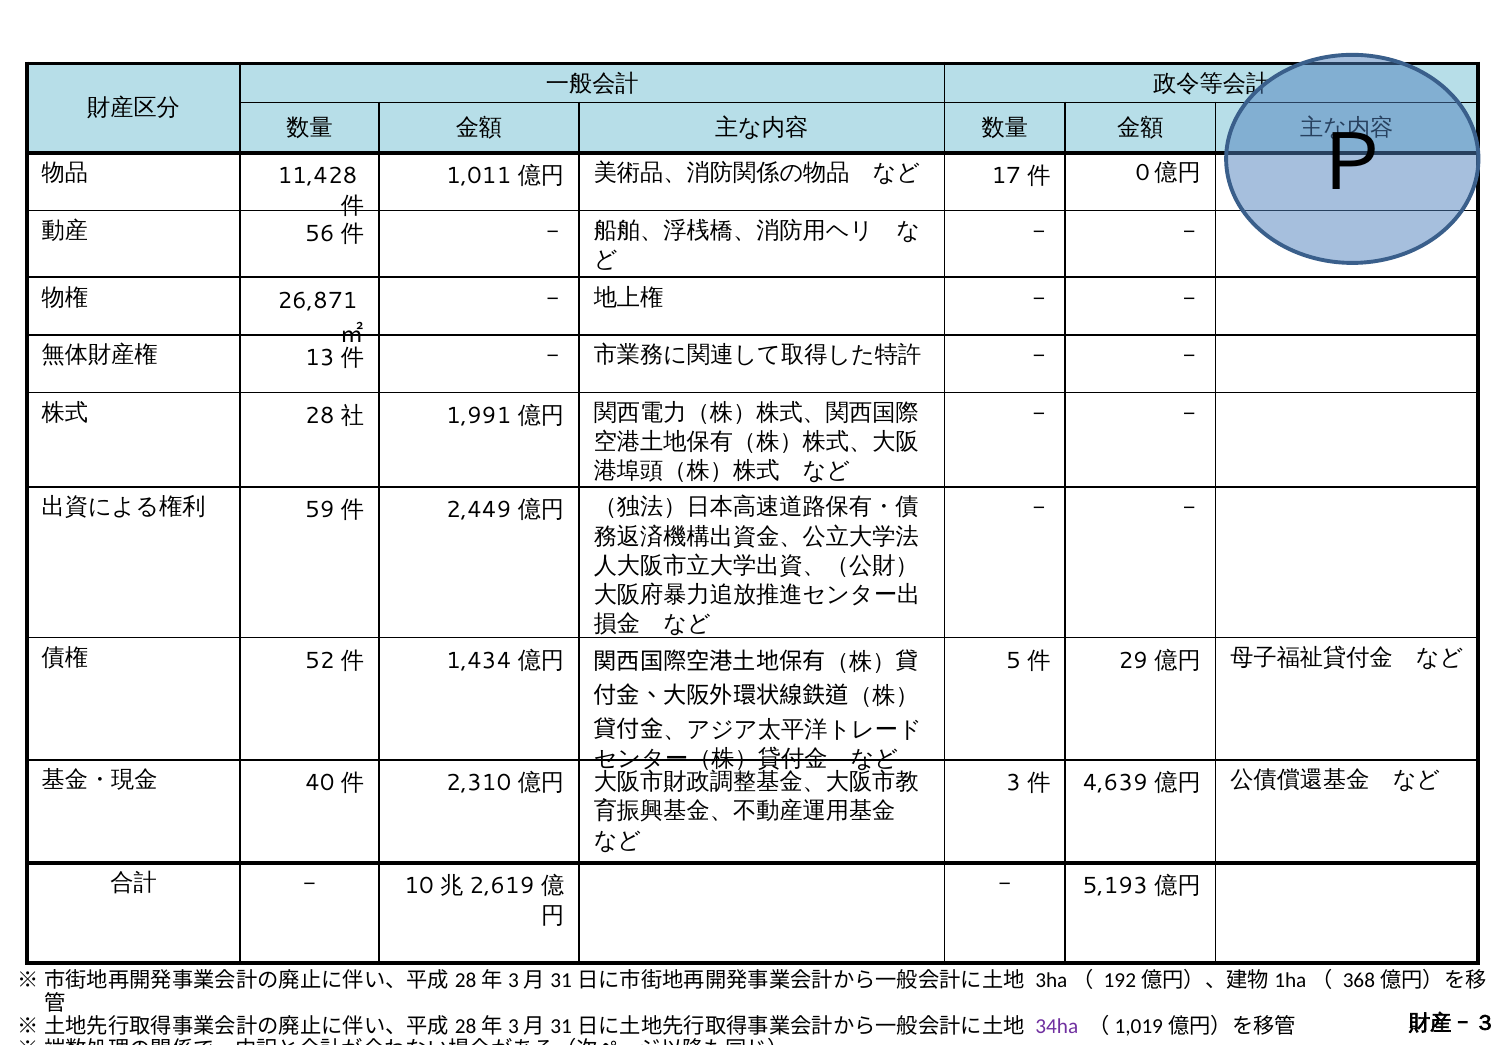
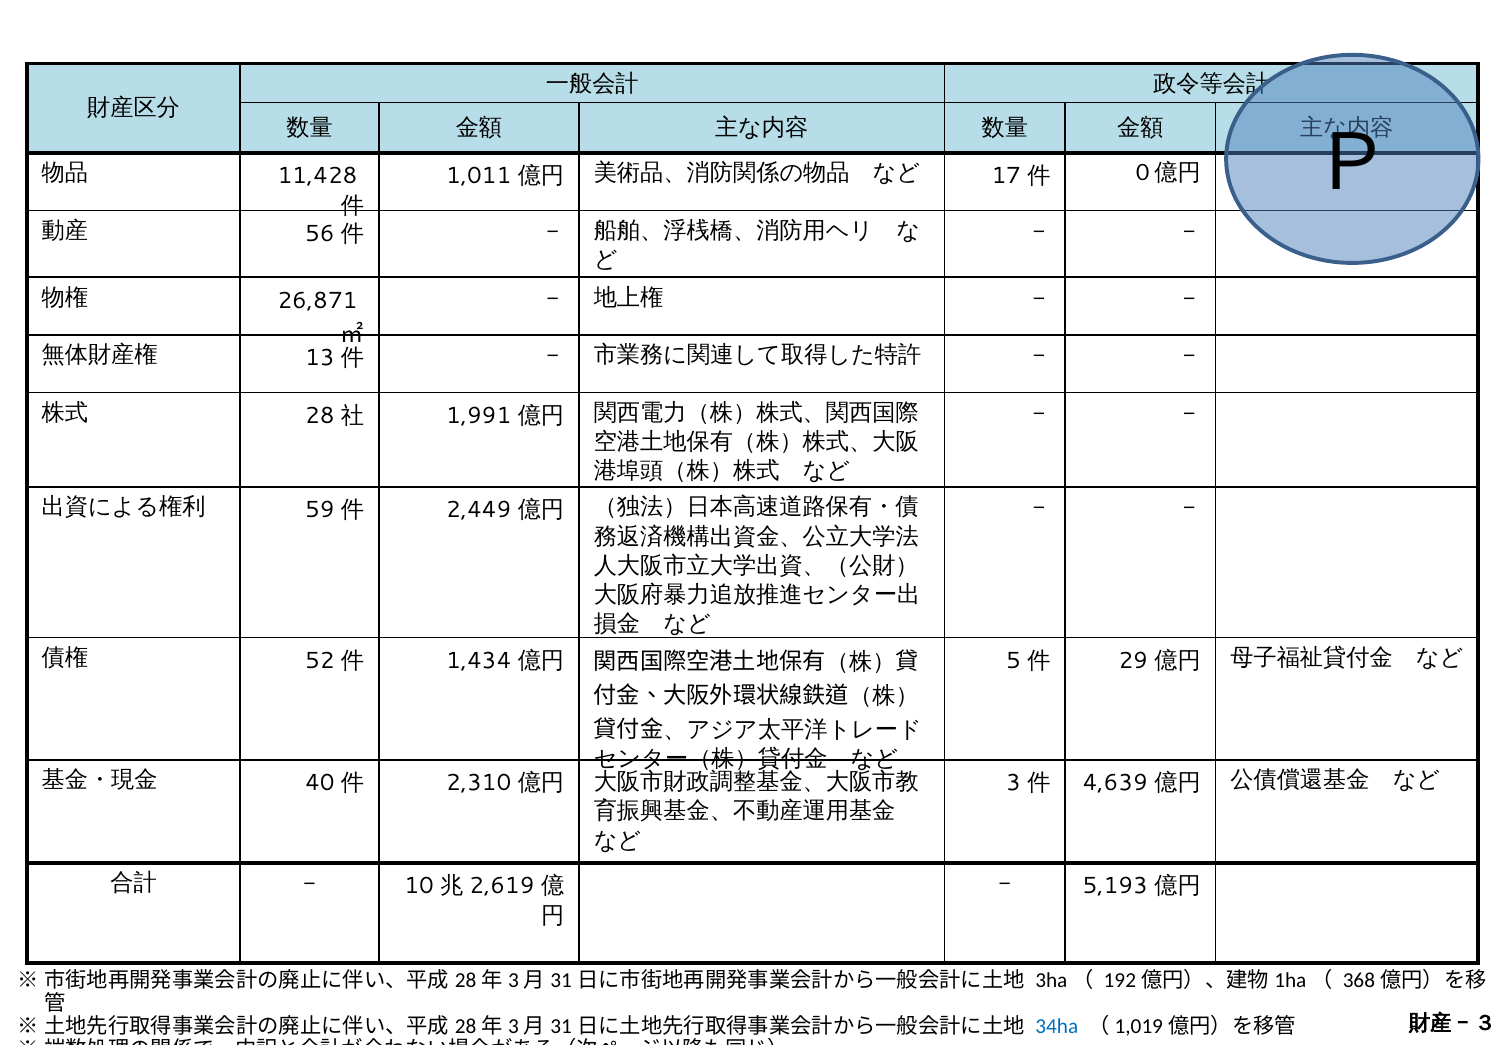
34ha colour: purple -> blue
